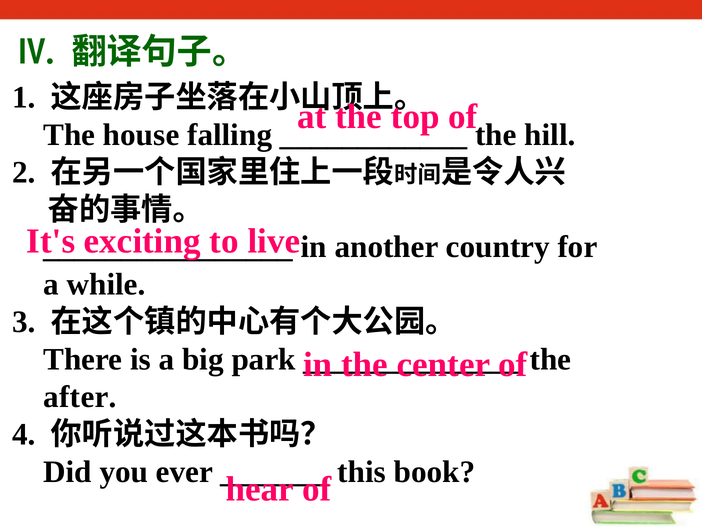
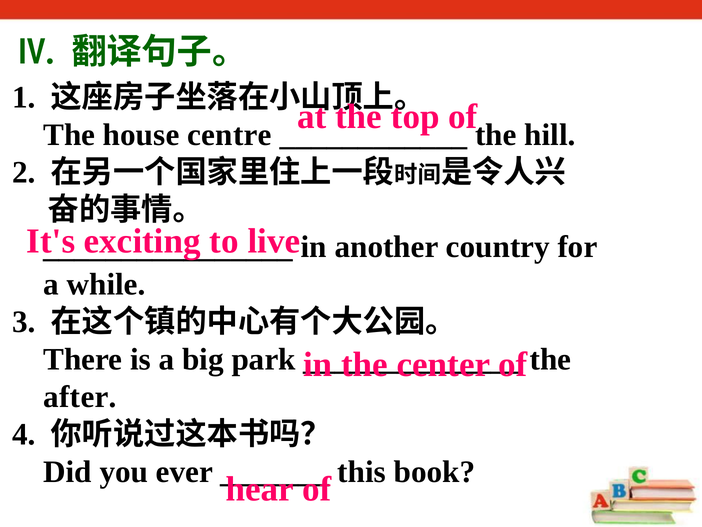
falling: falling -> centre
